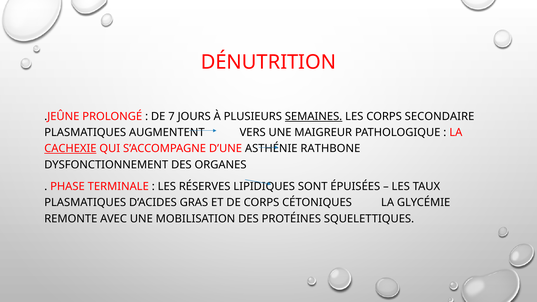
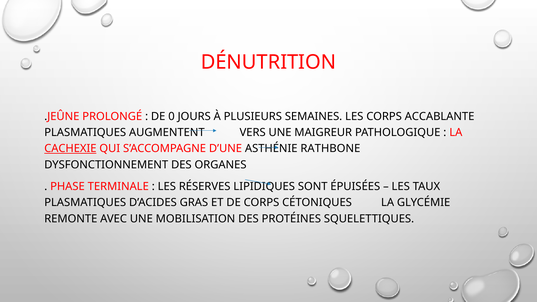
7: 7 -> 0
SEMAINES underline: present -> none
SECONDAIRE: SECONDAIRE -> ACCABLANTE
